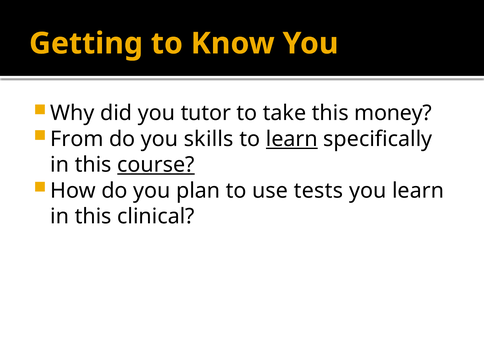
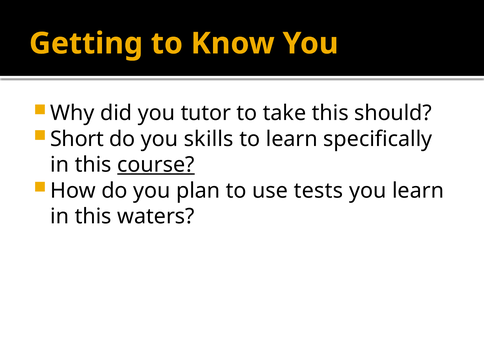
money: money -> should
From: From -> Short
learn at (292, 139) underline: present -> none
clinical: clinical -> waters
